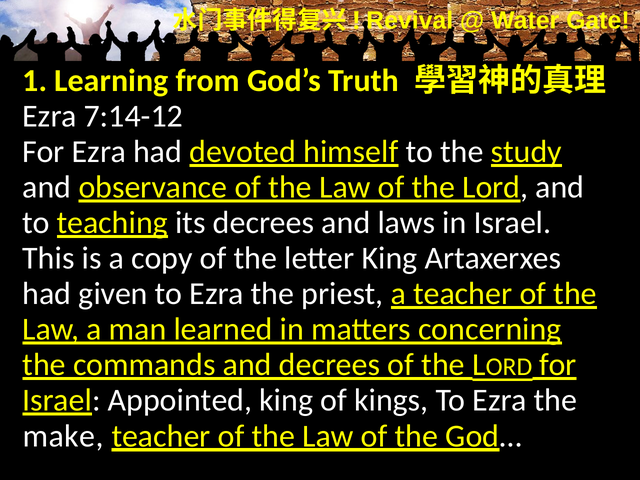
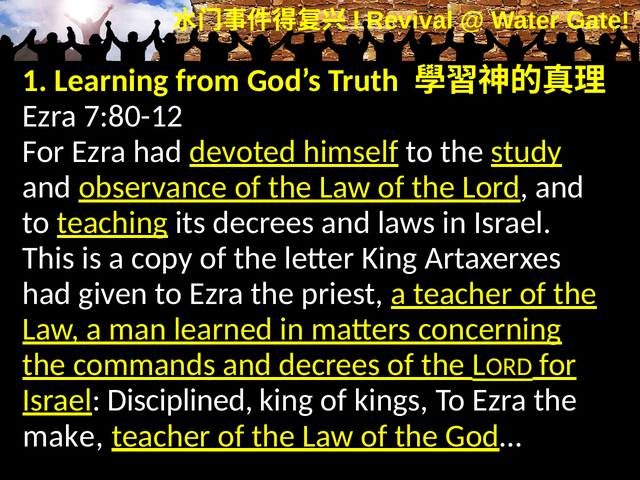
7:14-12: 7:14-12 -> 7:80-12
Appointed: Appointed -> Disciplined
